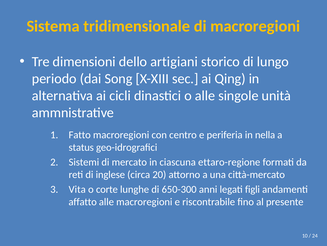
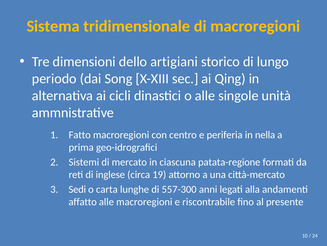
status: status -> prima
ettaro-regione: ettaro-regione -> patata-regione
20: 20 -> 19
Vita: Vita -> Sedi
corte: corte -> carta
650-300: 650-300 -> 557-300
figli: figli -> alla
